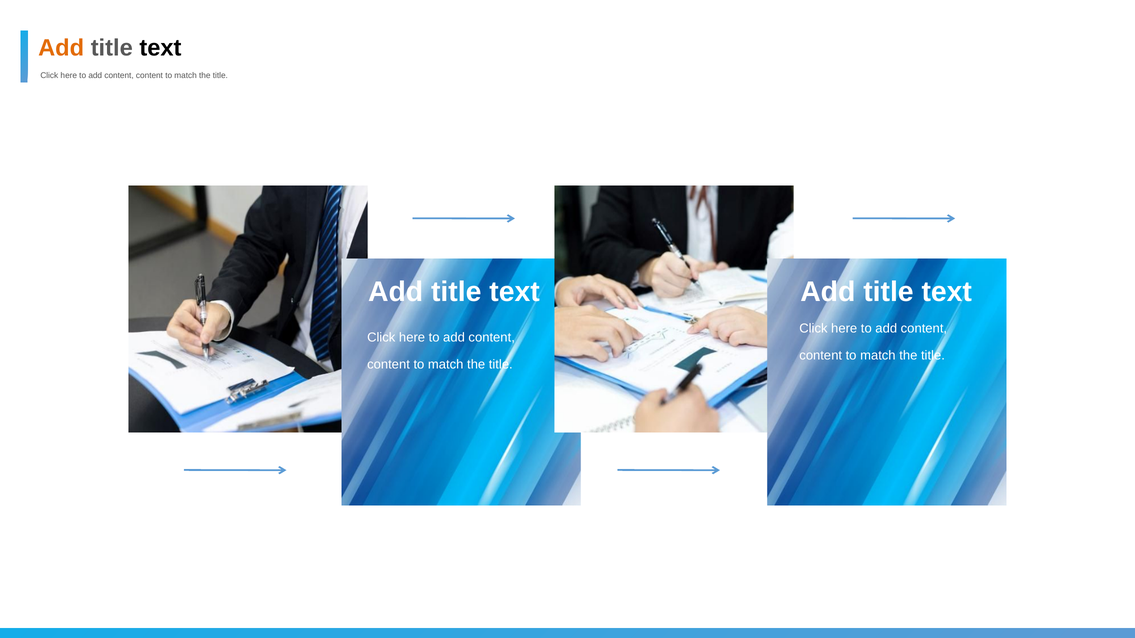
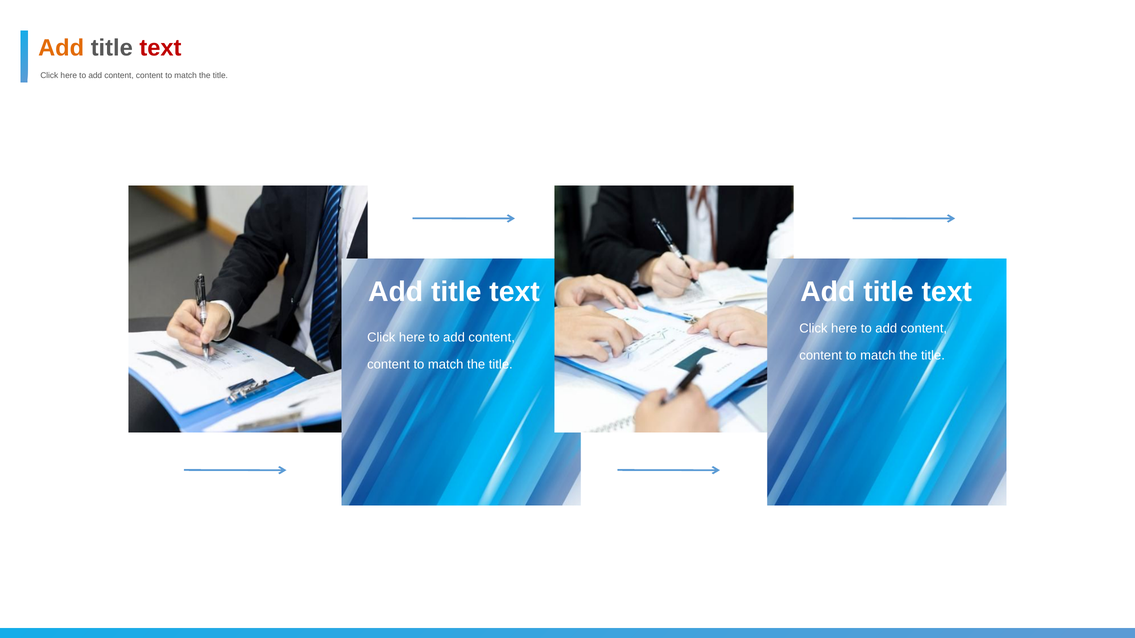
text at (160, 48) colour: black -> red
